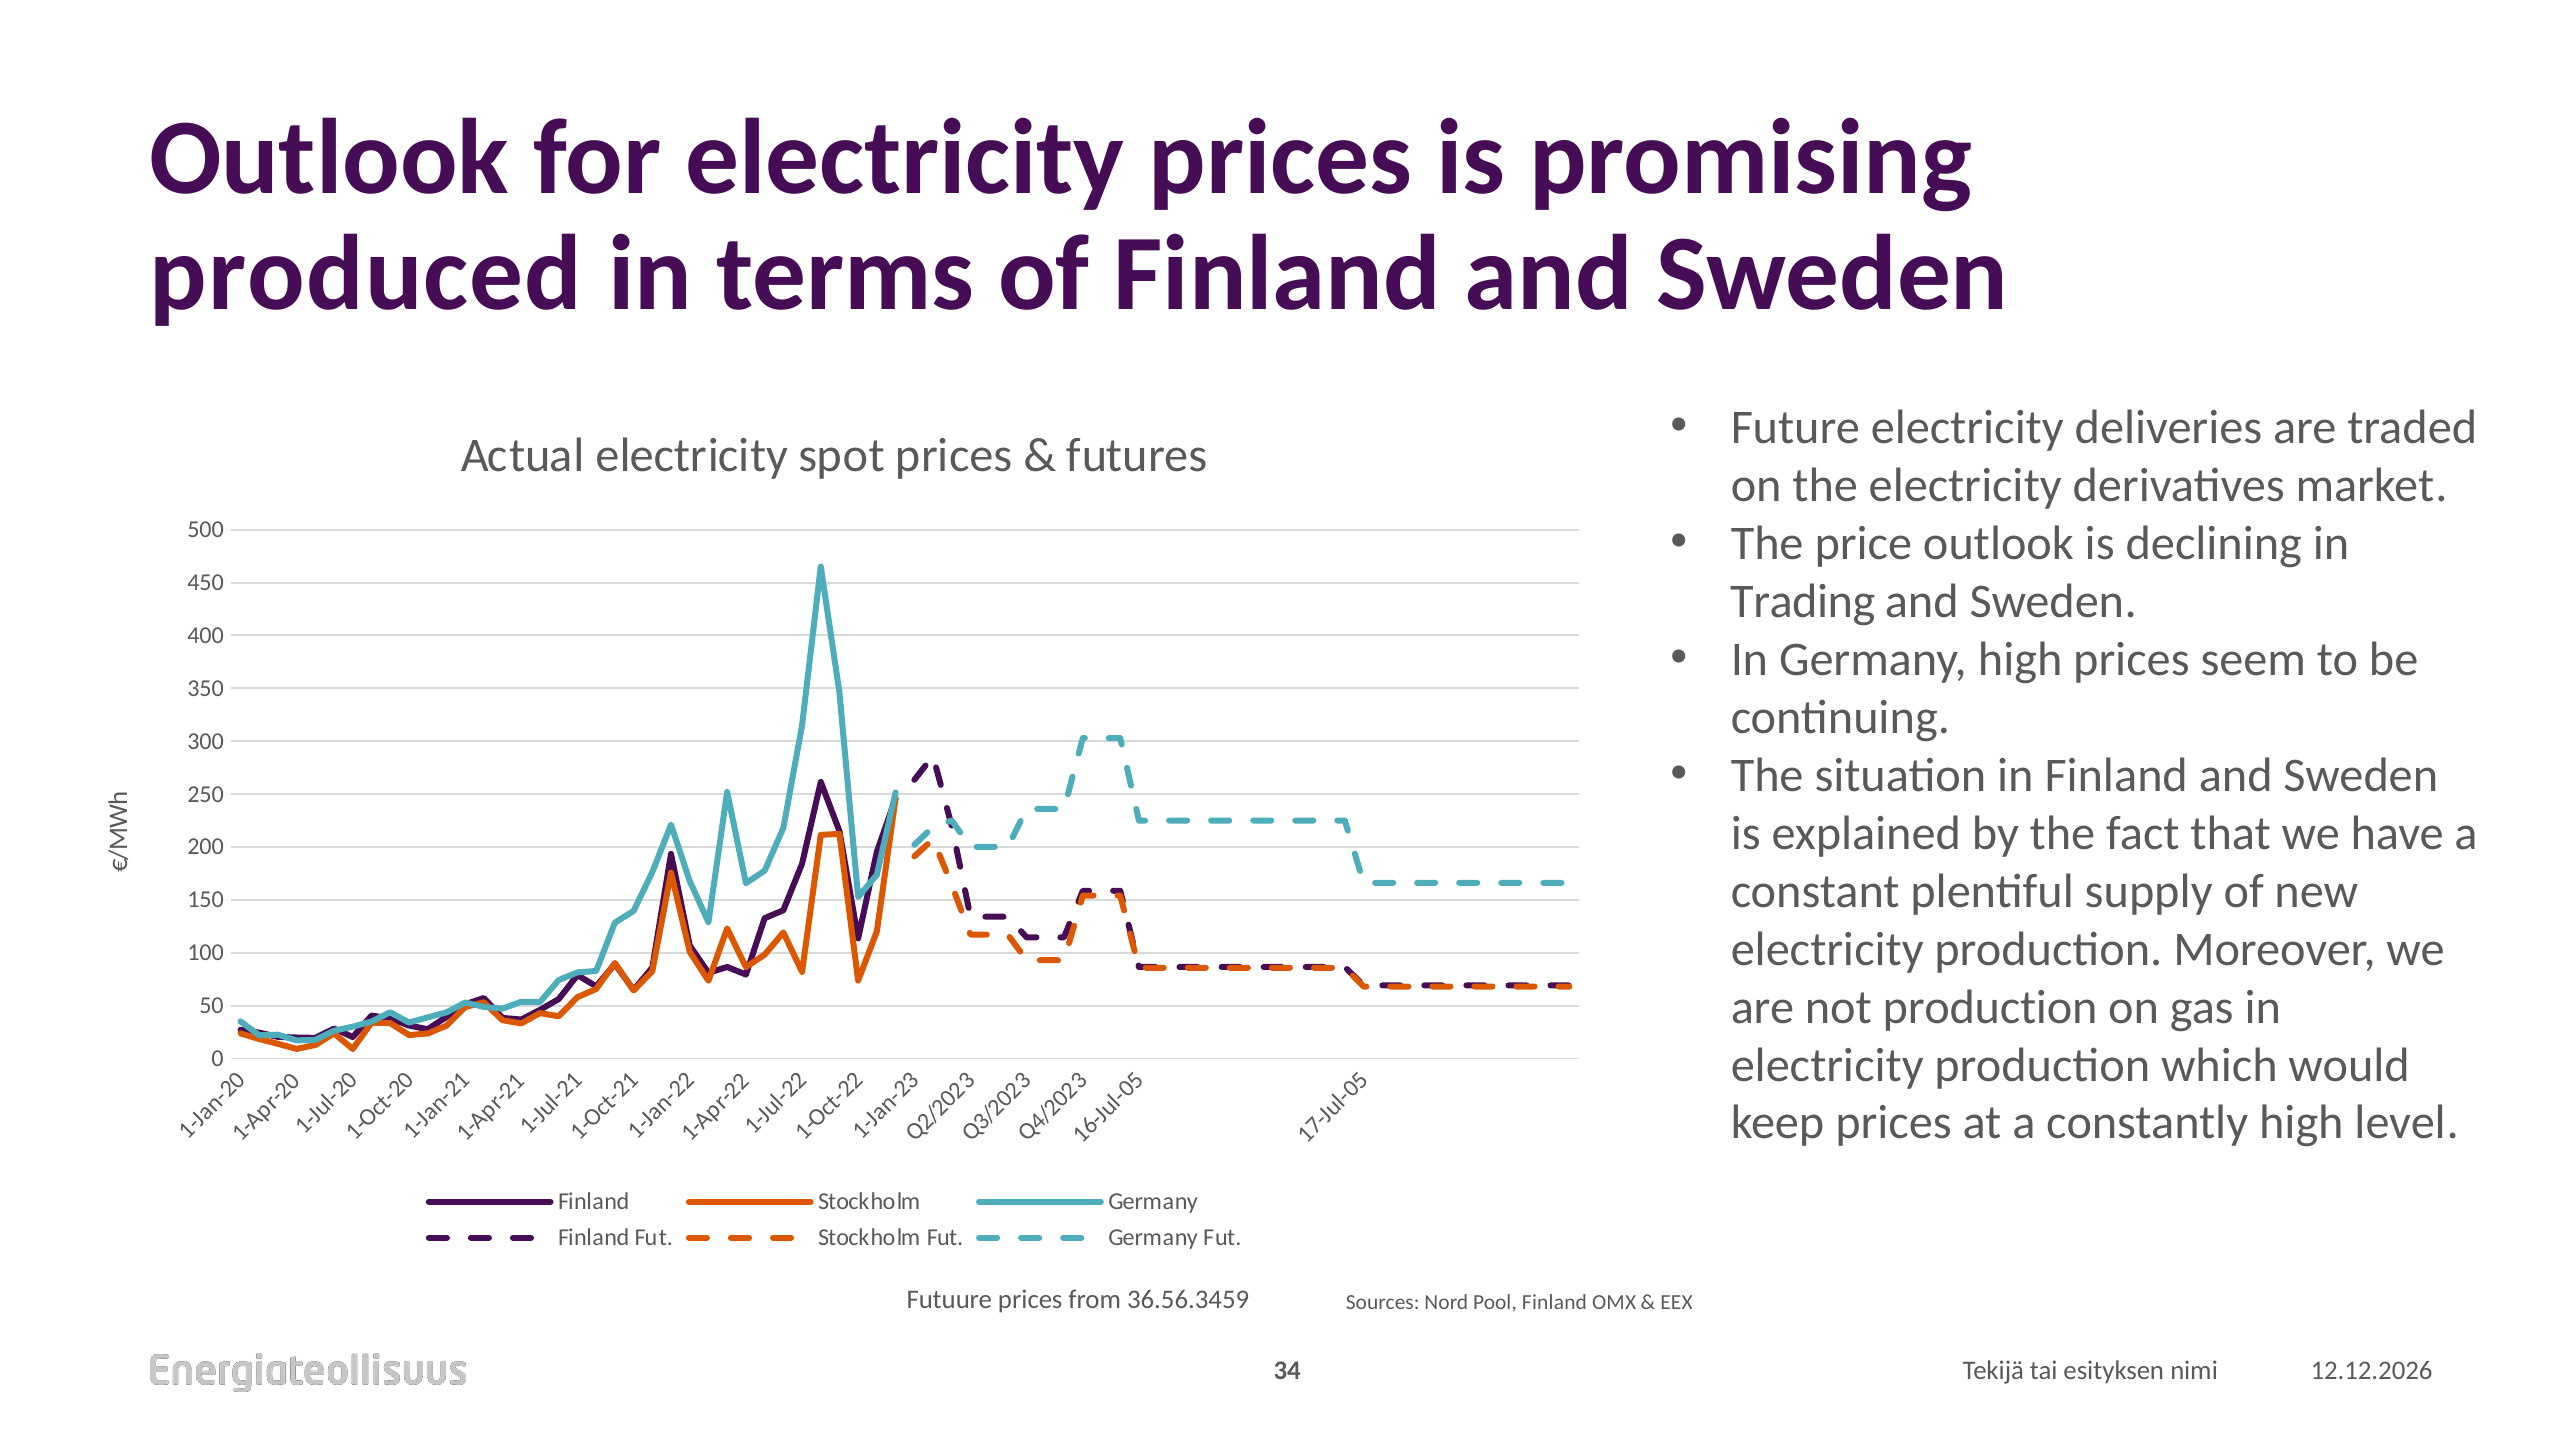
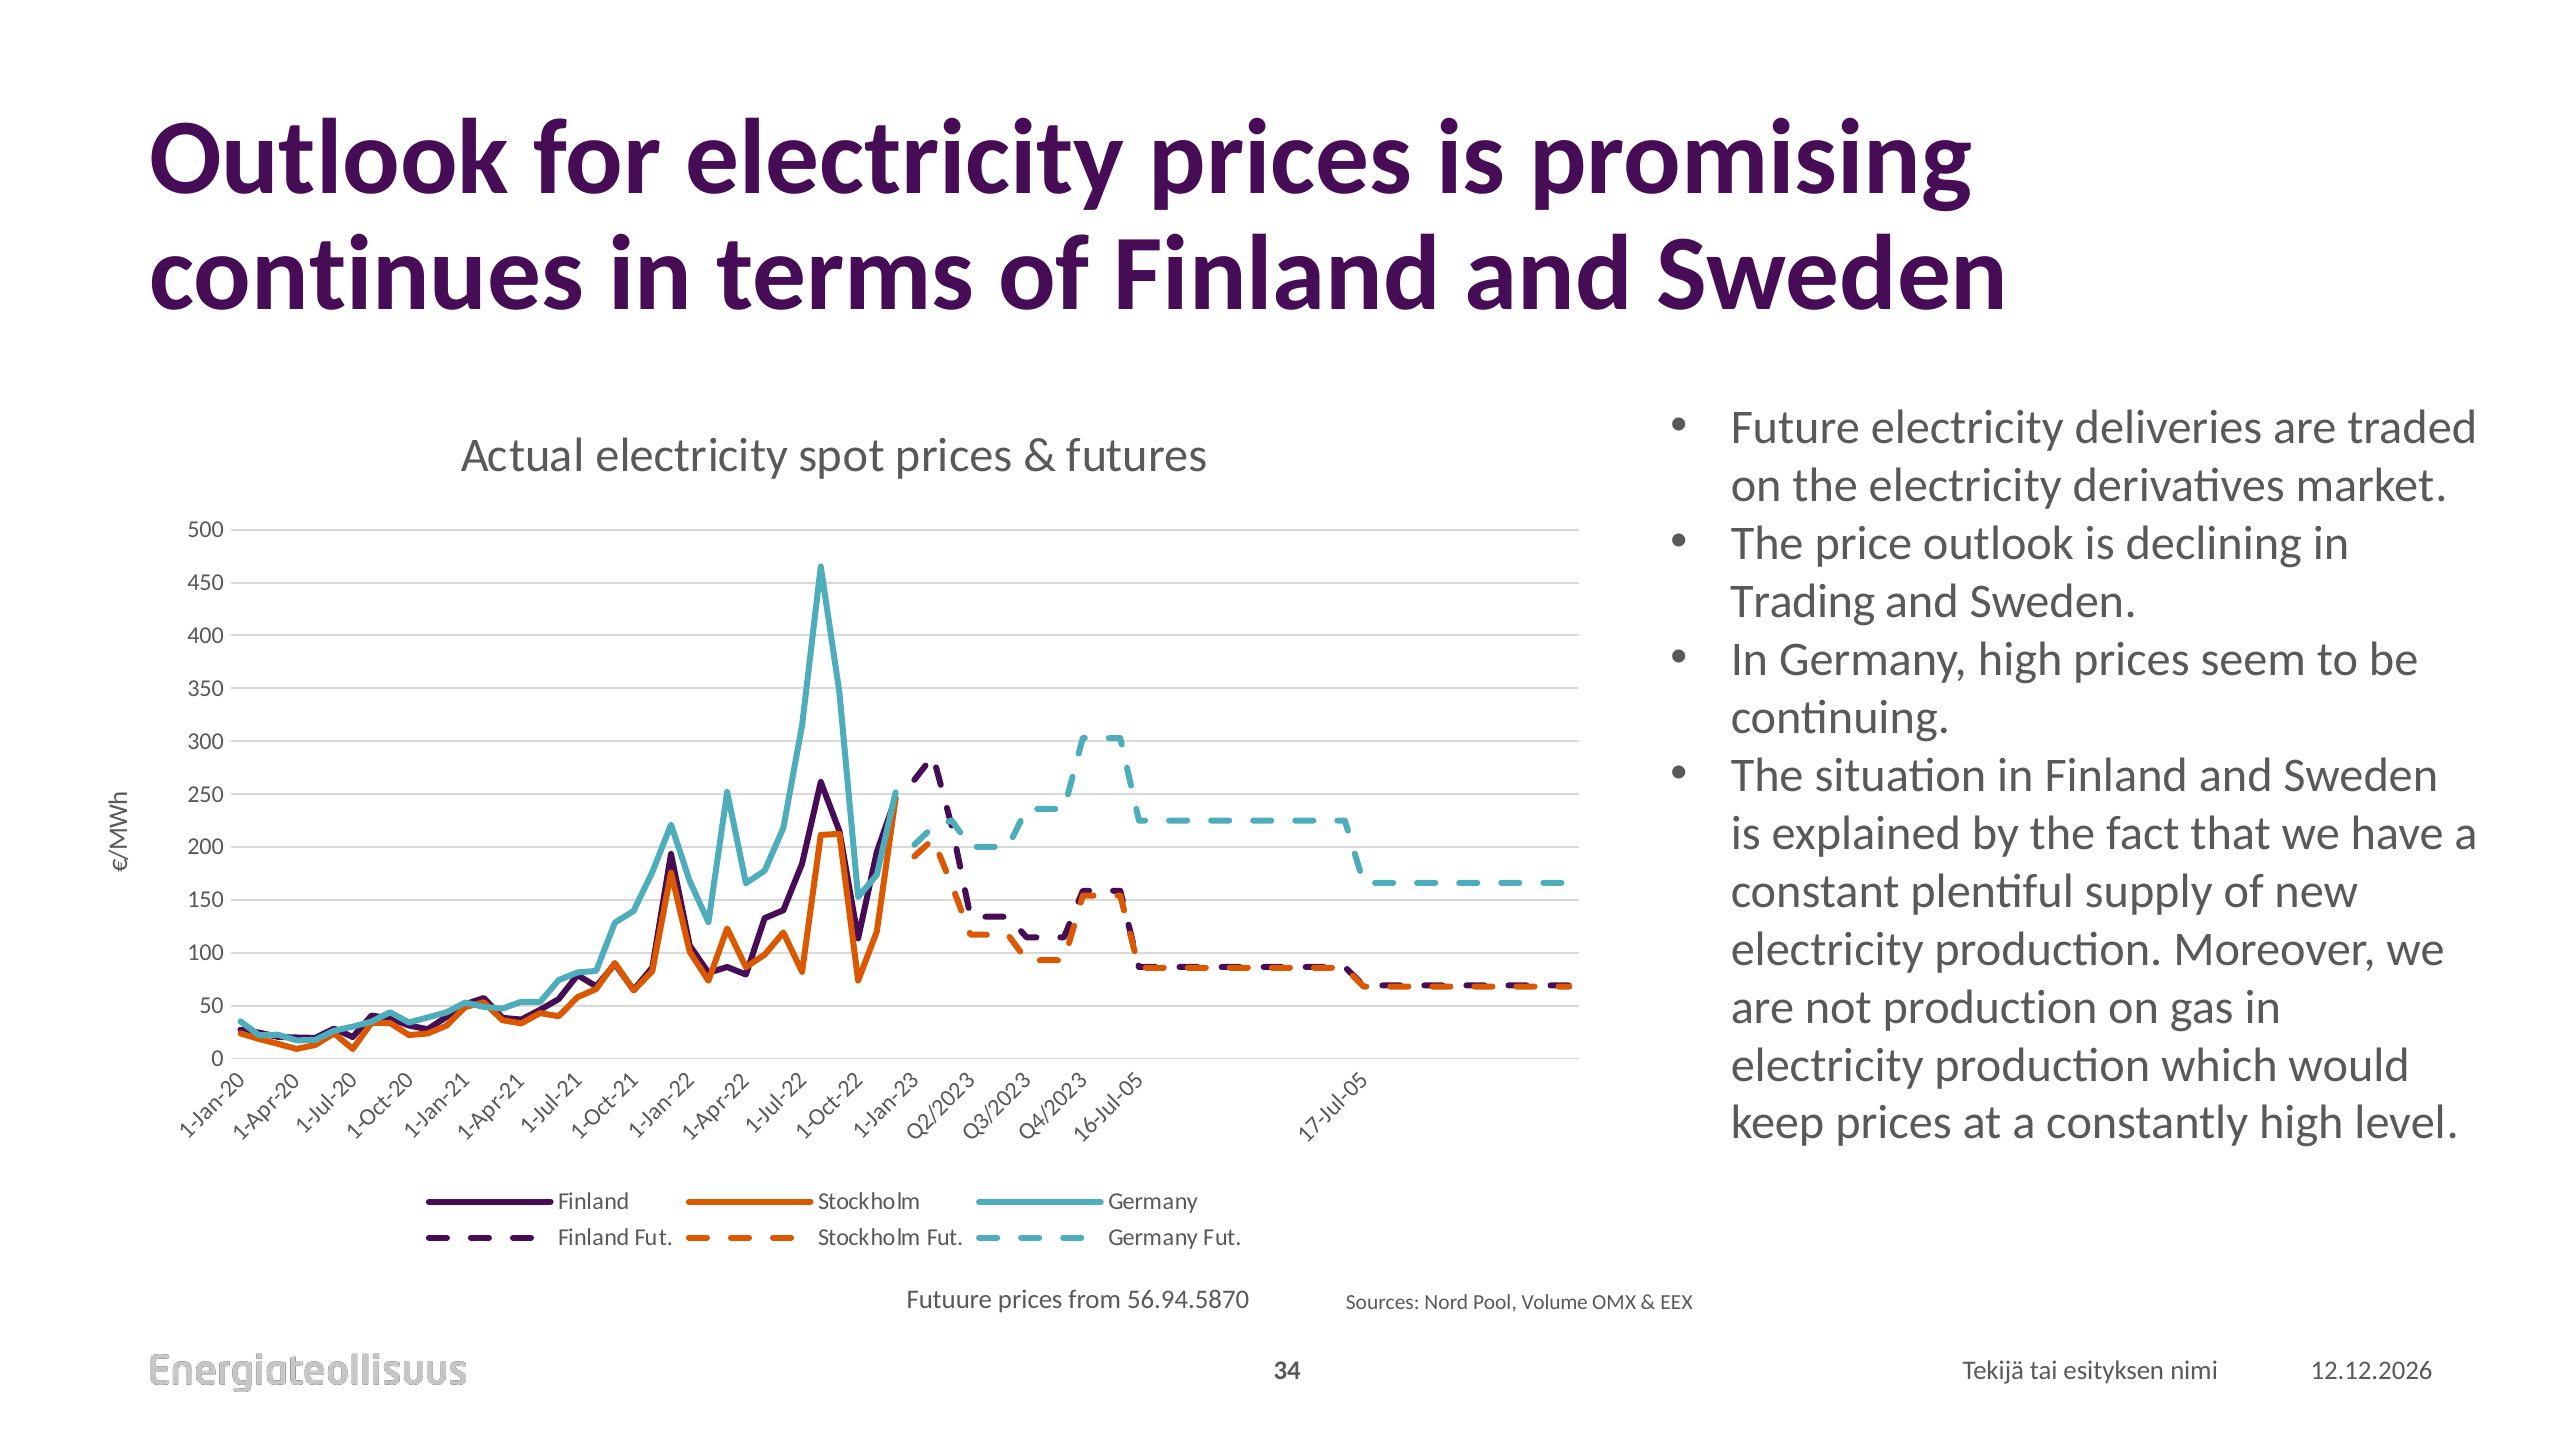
produced: produced -> continues
36.56.3459: 36.56.3459 -> 56.94.5870
Pool Finland: Finland -> Volume
